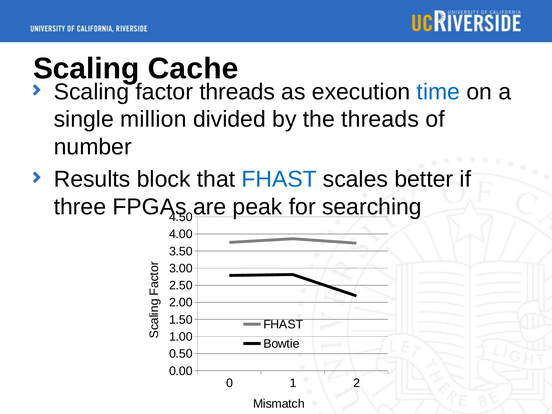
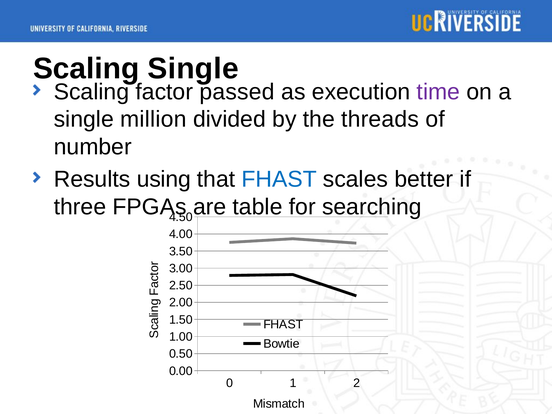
Scaling Cache: Cache -> Single
factor threads: threads -> passed
time colour: blue -> purple
block: block -> using
peak: peak -> table
